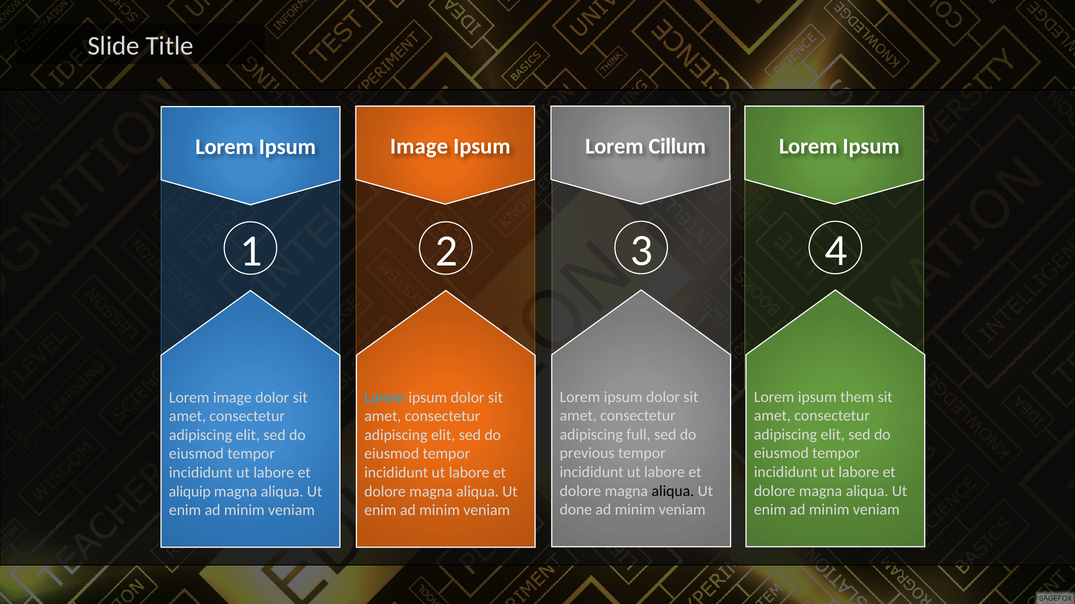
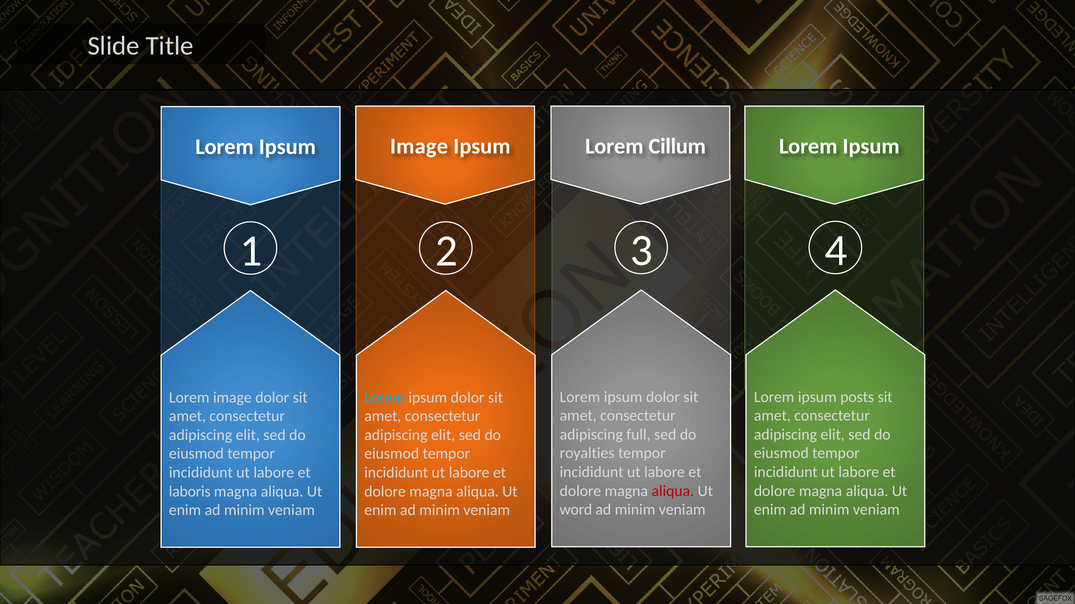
them: them -> posts
previous: previous -> royalties
aliqua at (673, 491) colour: black -> red
aliquip: aliquip -> laboris
done: done -> word
